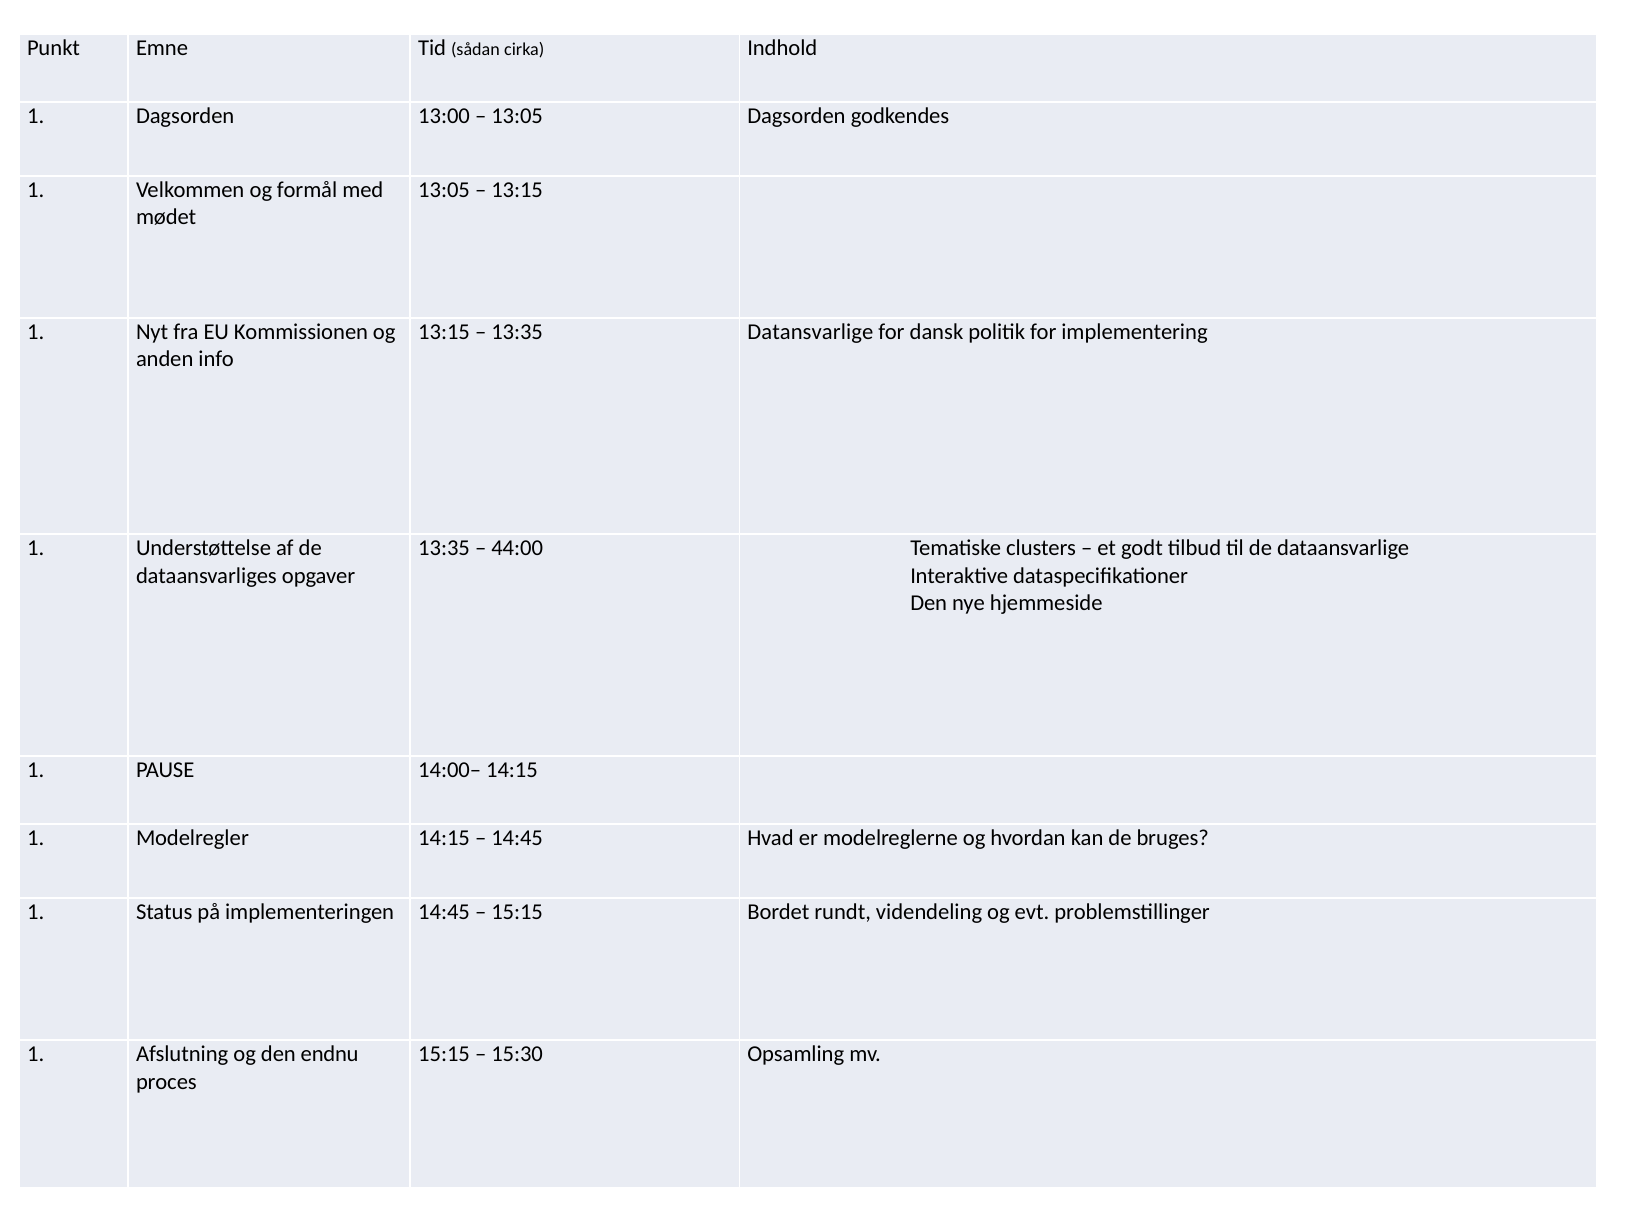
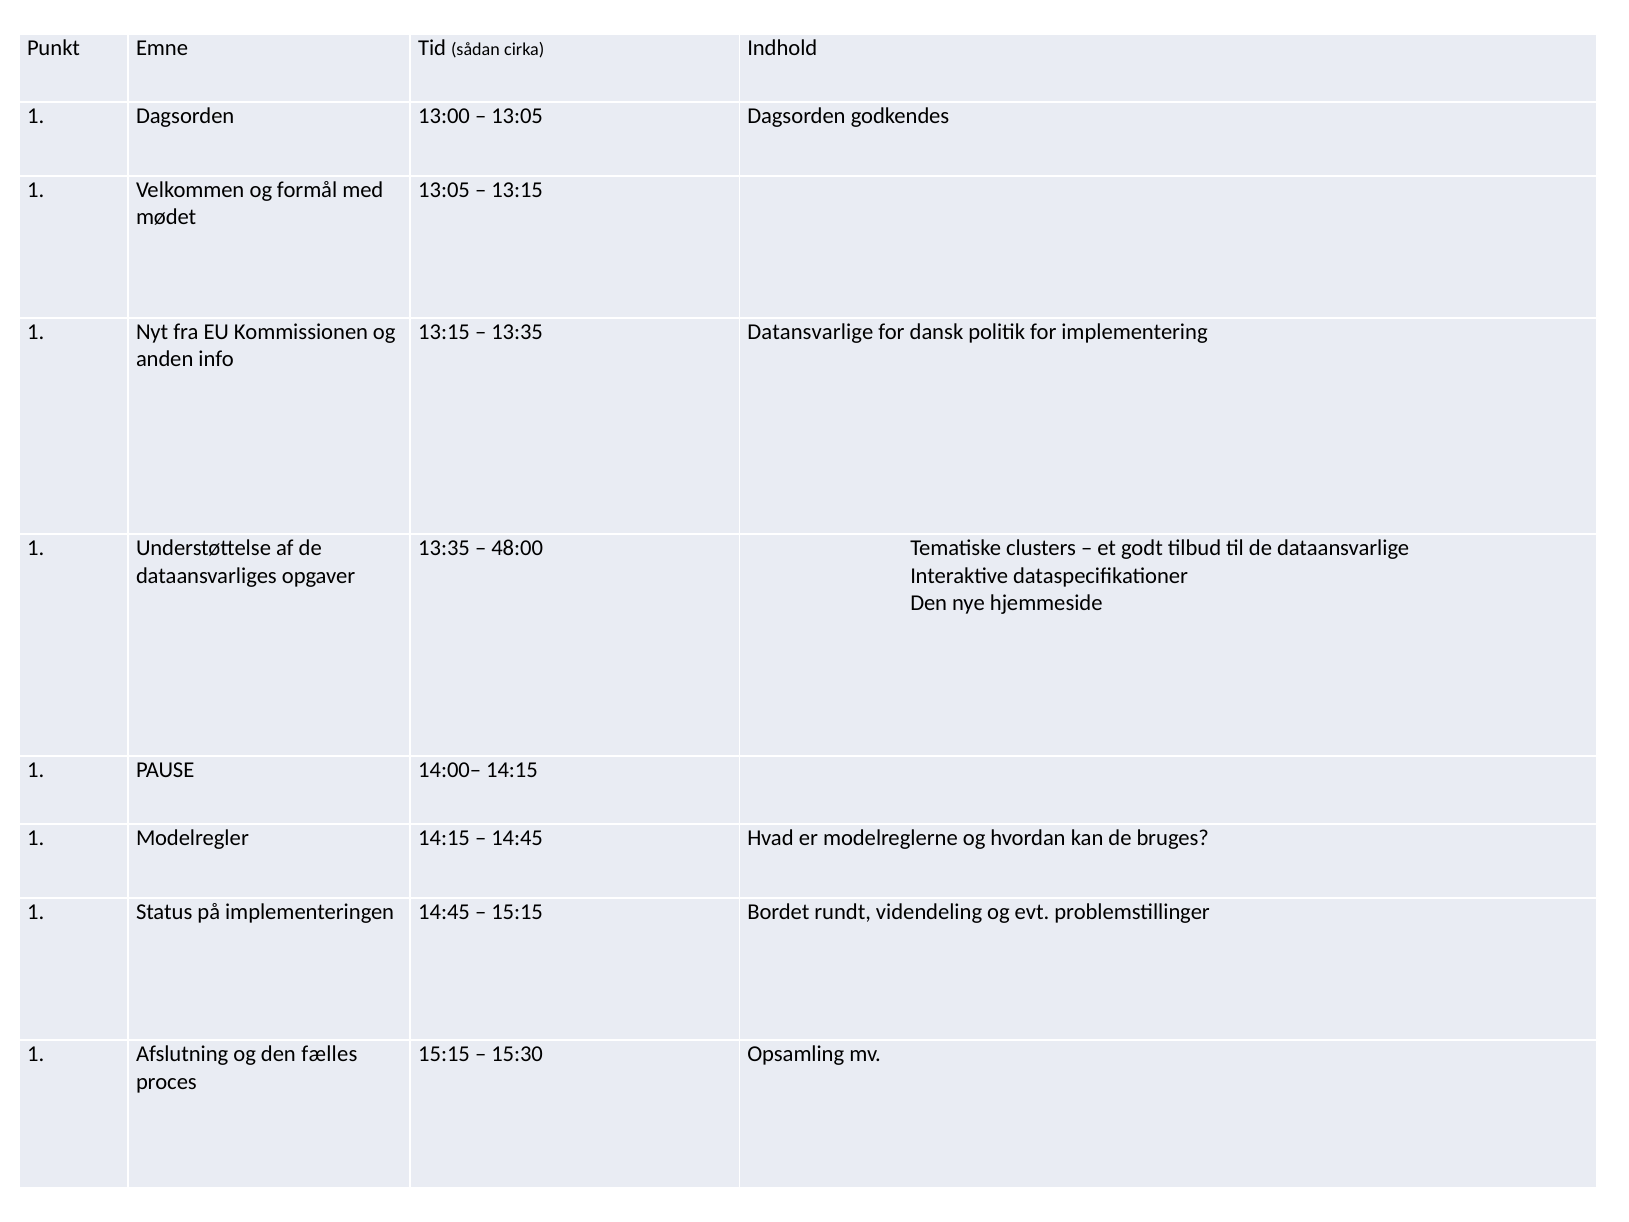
44:00: 44:00 -> 48:00
endnu: endnu -> fælles
